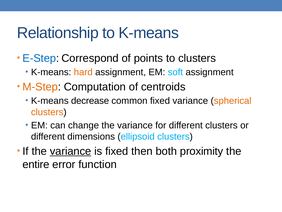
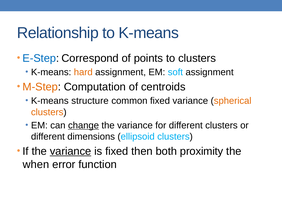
decrease: decrease -> structure
change underline: none -> present
entire: entire -> when
